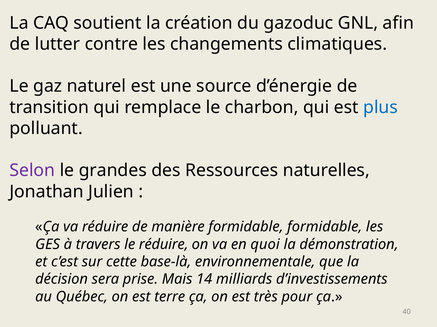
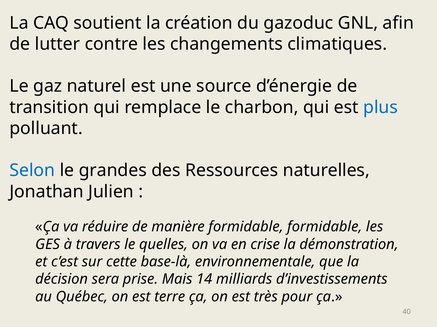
Selon colour: purple -> blue
le réduire: réduire -> quelles
quoi: quoi -> crise
